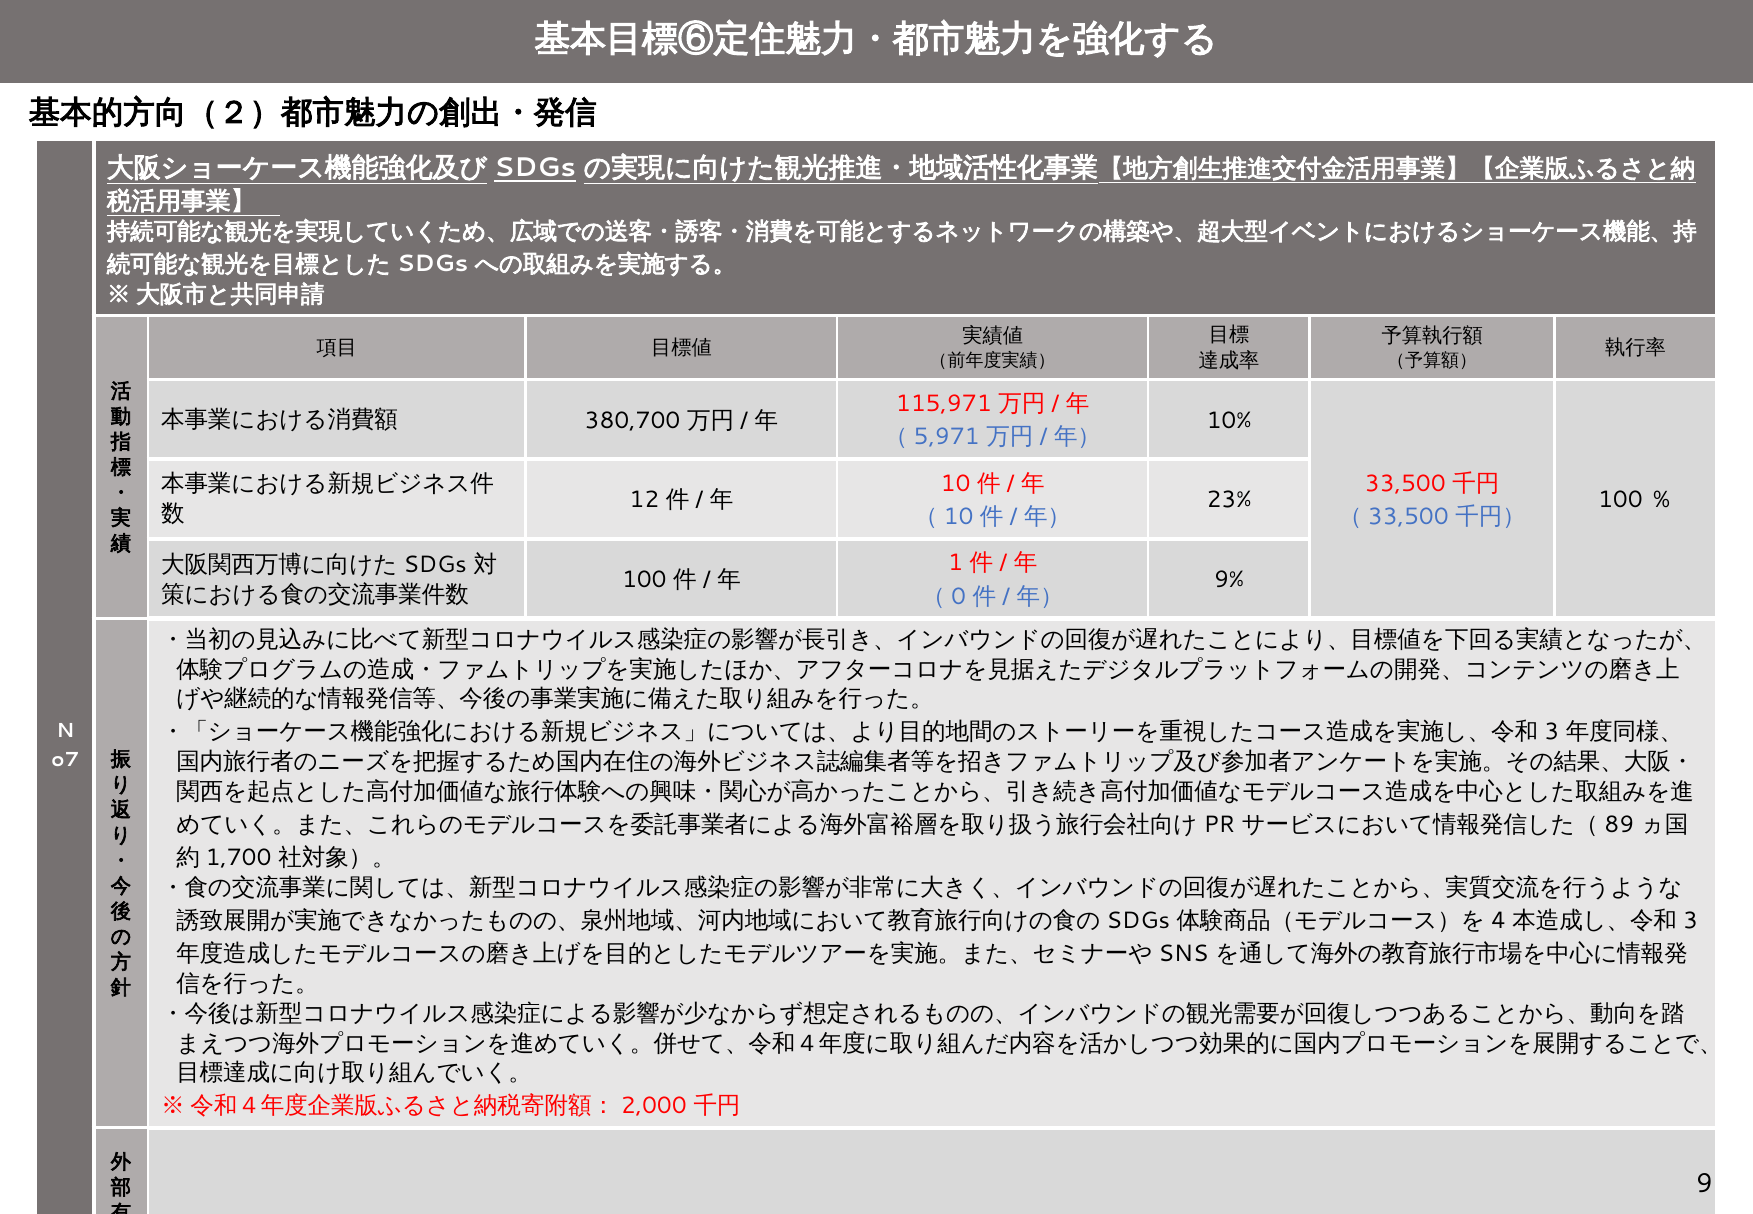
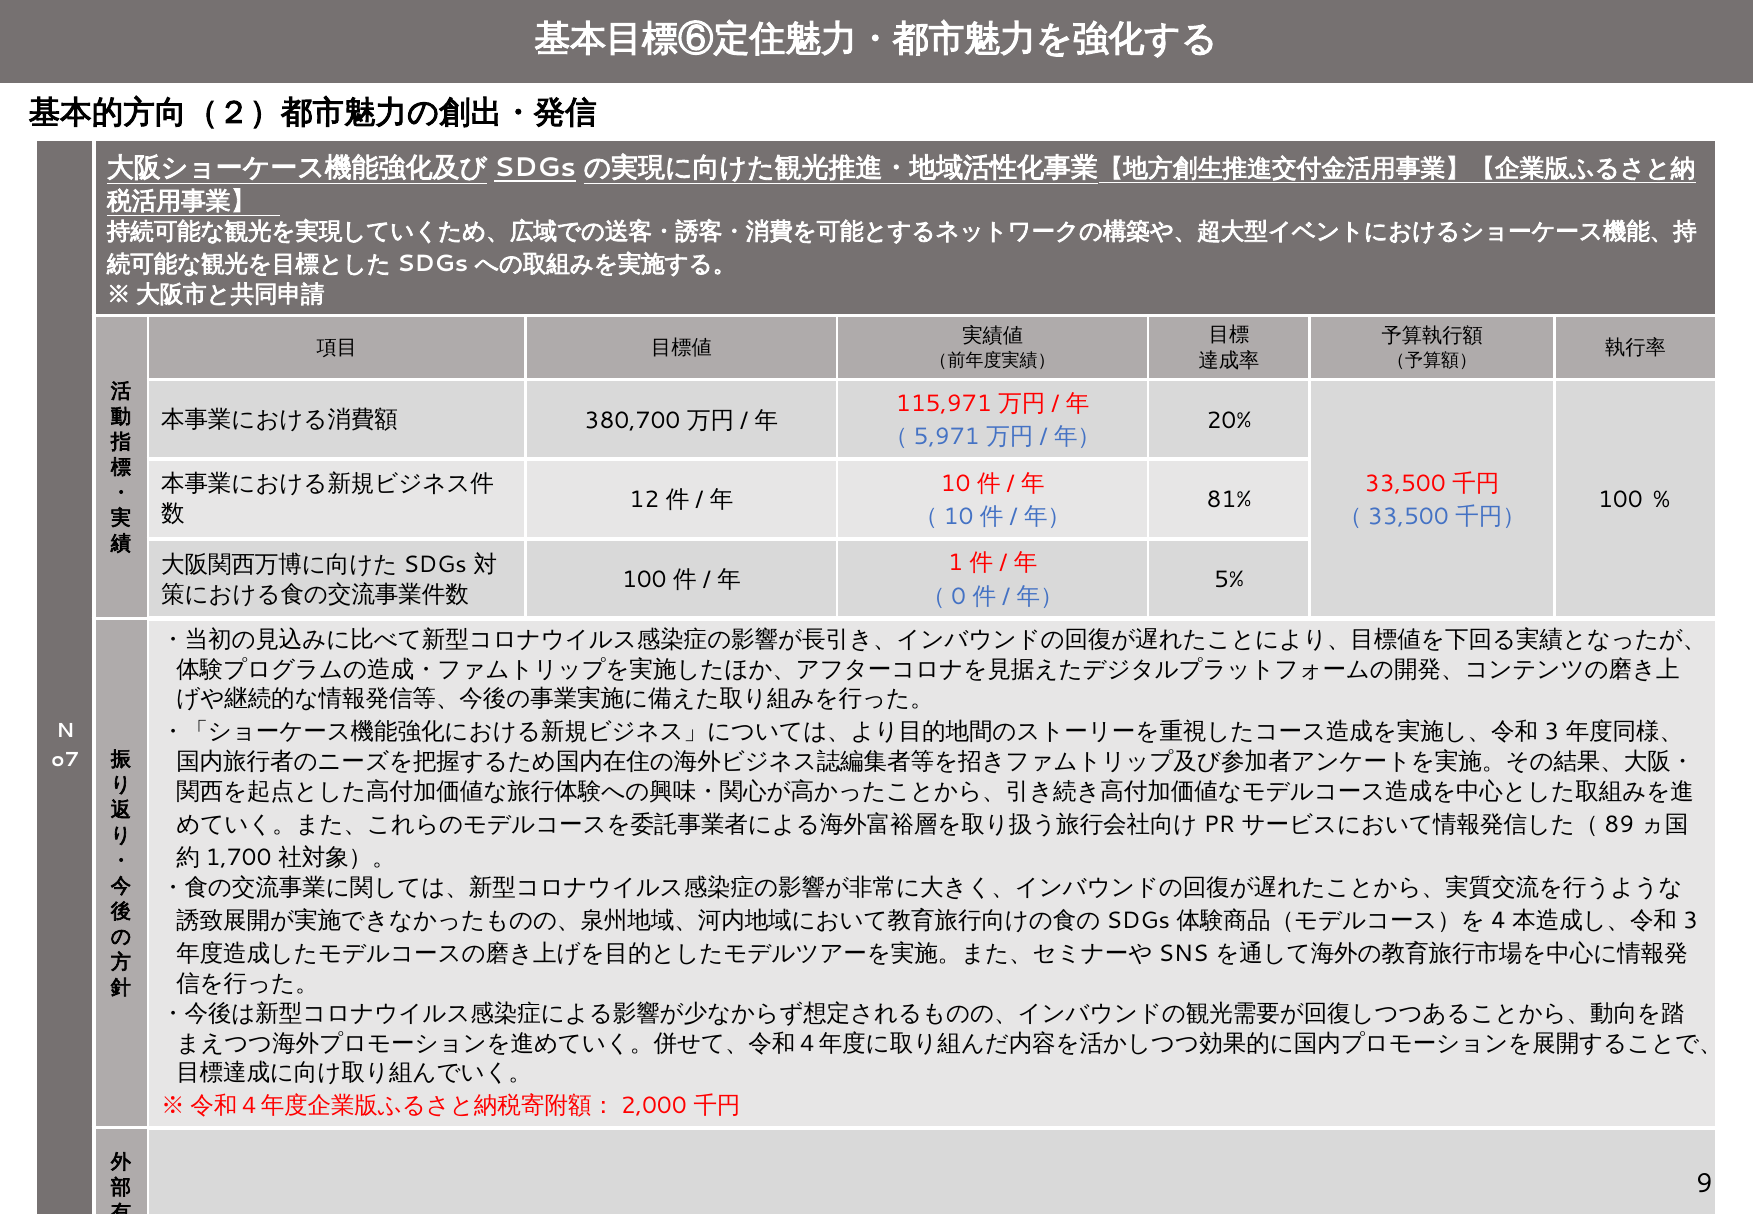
10%: 10% -> 20%
23%: 23% -> 81%
9%: 9% -> 5%
